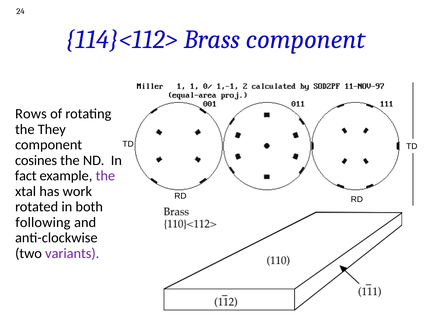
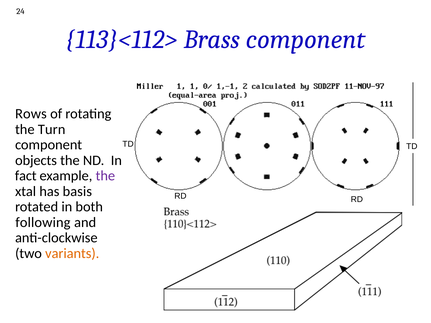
114}<112>: 114}<112> -> 113}<112>
They: They -> Turn
cosines: cosines -> objects
work: work -> basis
variants colour: purple -> orange
